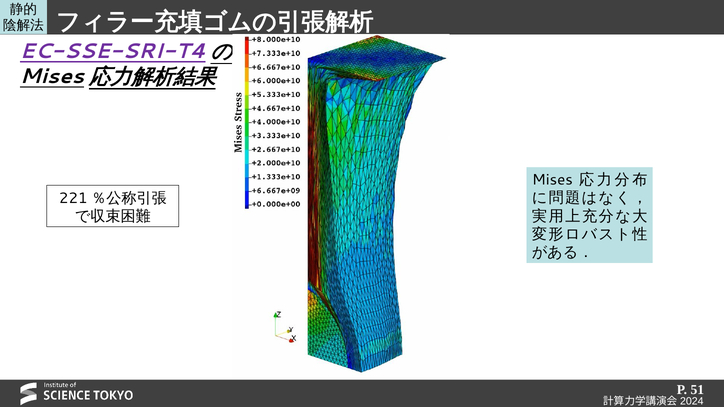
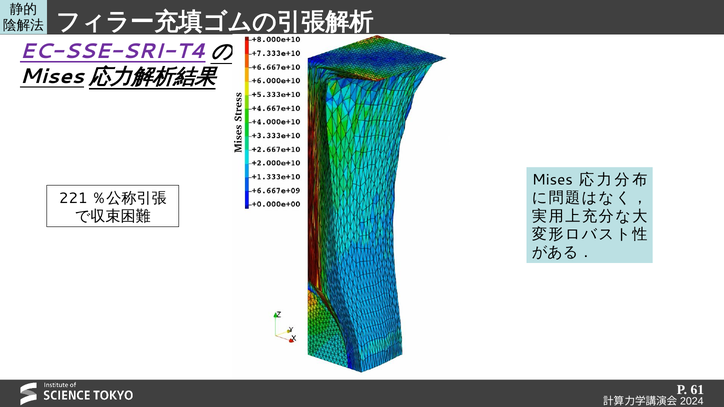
51: 51 -> 61
